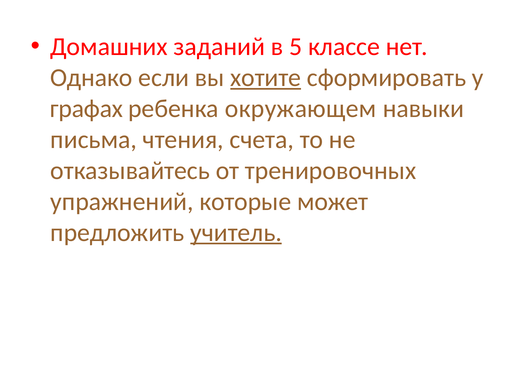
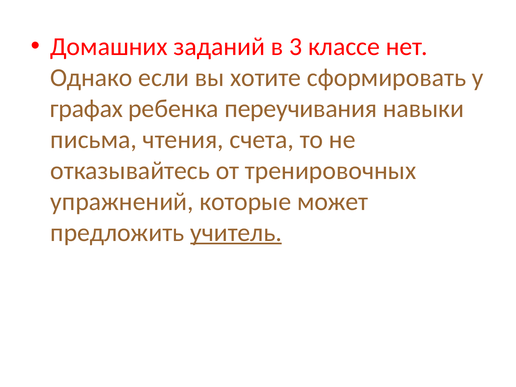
5: 5 -> 3
хотите underline: present -> none
окружающем: окружающем -> переучивания
